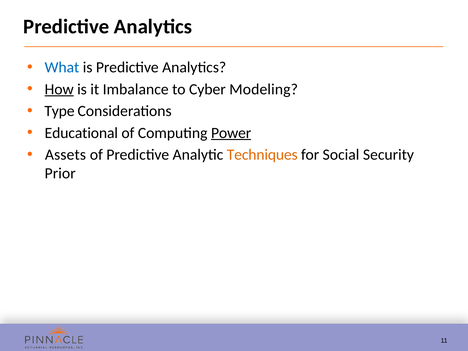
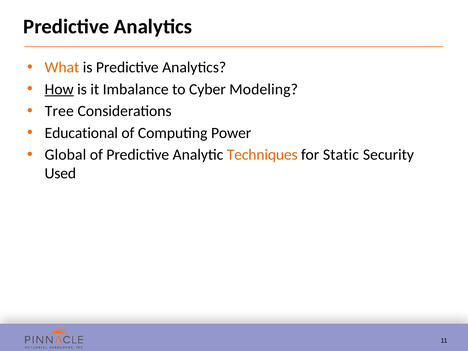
What colour: blue -> orange
Type: Type -> Tree
Power underline: present -> none
Assets: Assets -> Global
Social: Social -> Static
Prior: Prior -> Used
